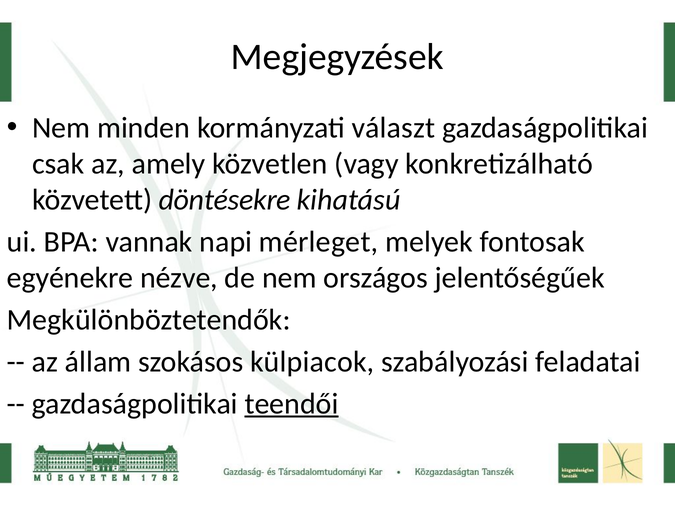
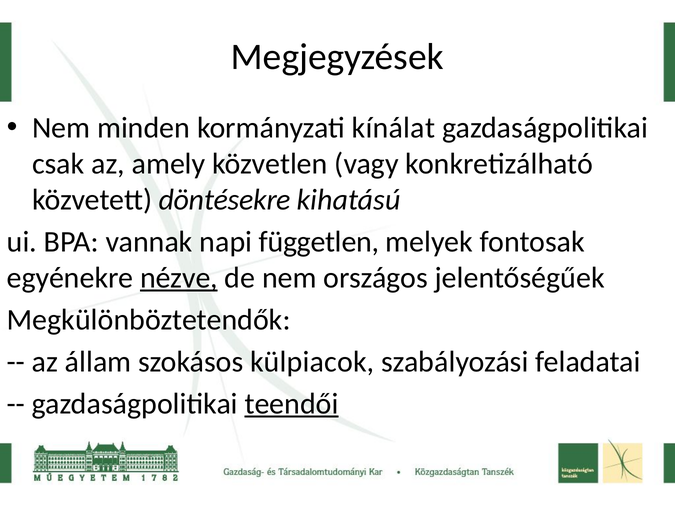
választ: választ -> kínálat
mérleget: mérleget -> független
nézve underline: none -> present
